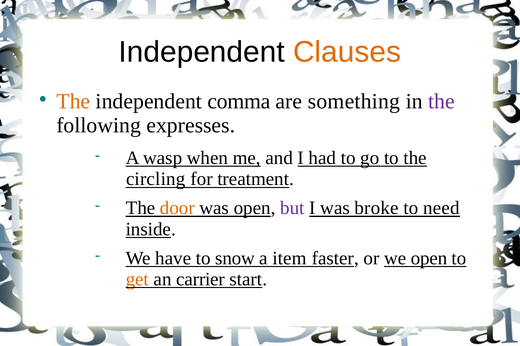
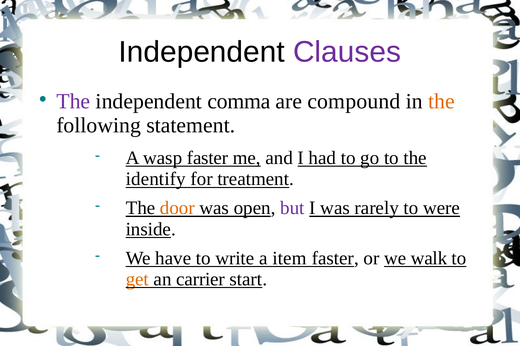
Clauses colour: orange -> purple
The at (73, 101) colour: orange -> purple
something: something -> compound
the at (442, 101) colour: purple -> orange
expresses: expresses -> statement
wasp when: when -> faster
circling: circling -> identify
broke: broke -> rarely
need: need -> were
snow: snow -> write
we open: open -> walk
